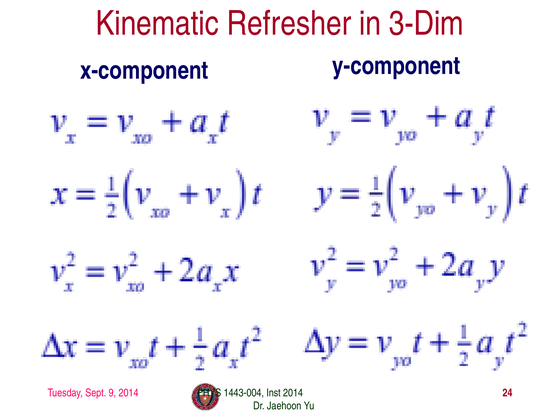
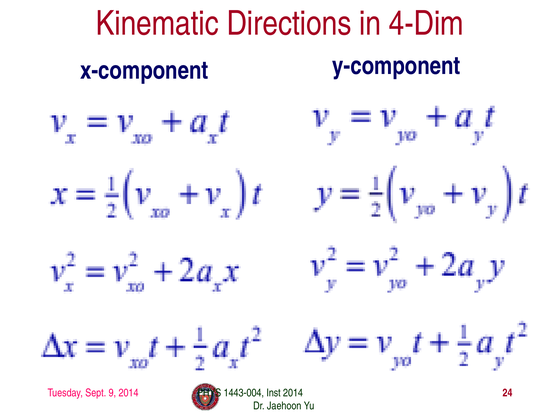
Refresher: Refresher -> Directions
3-Dim: 3-Dim -> 4-Dim
